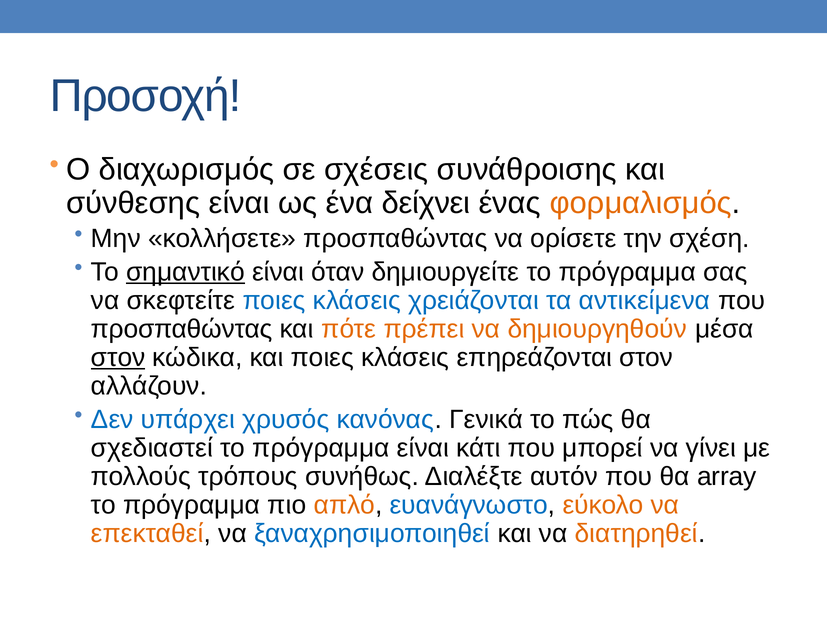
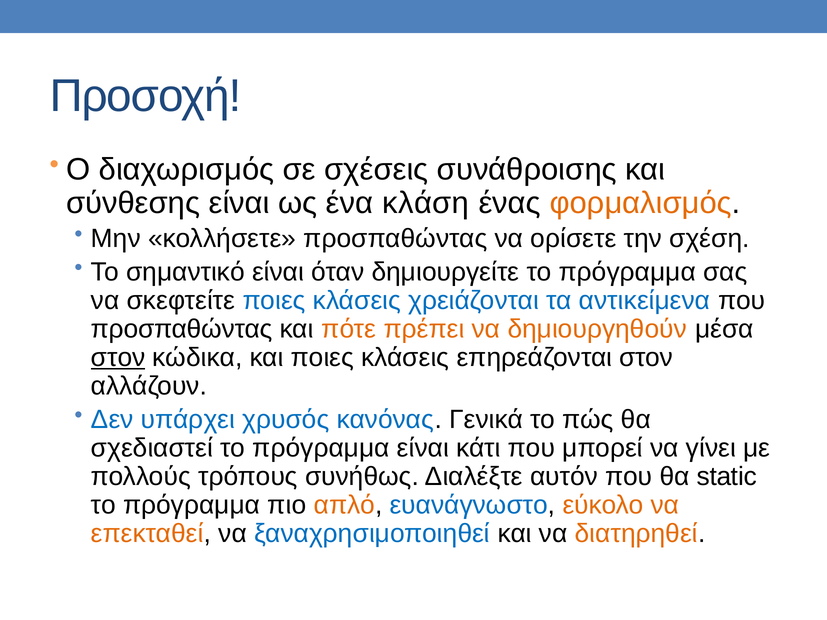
δείχνει: δείχνει -> κλάση
σημαντικό underline: present -> none
array: array -> static
